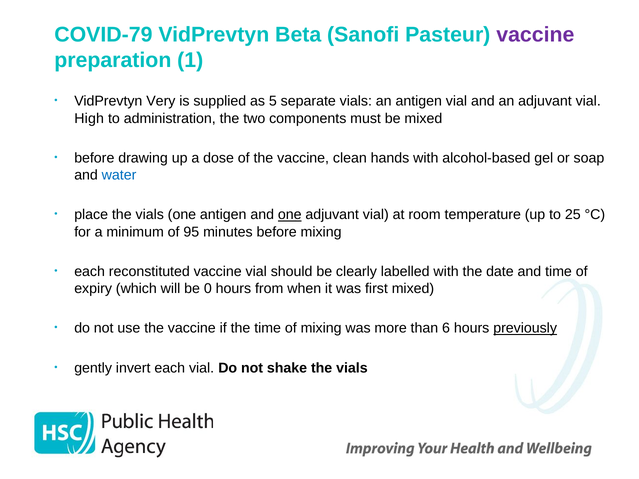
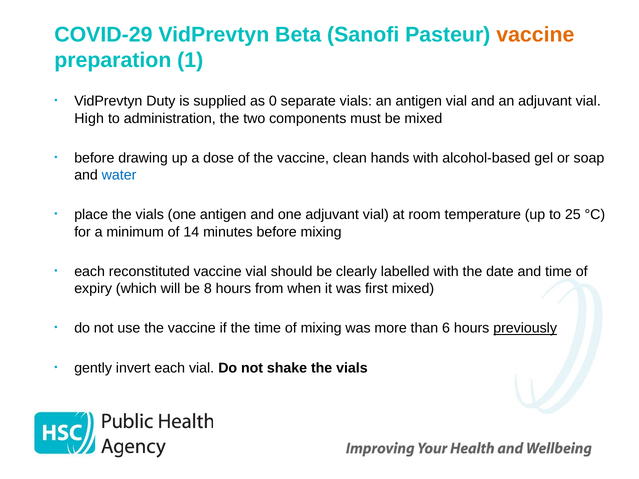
COVID-79: COVID-79 -> COVID-29
vaccine at (535, 35) colour: purple -> orange
Very: Very -> Duty
5: 5 -> 0
one at (290, 215) underline: present -> none
95: 95 -> 14
0: 0 -> 8
